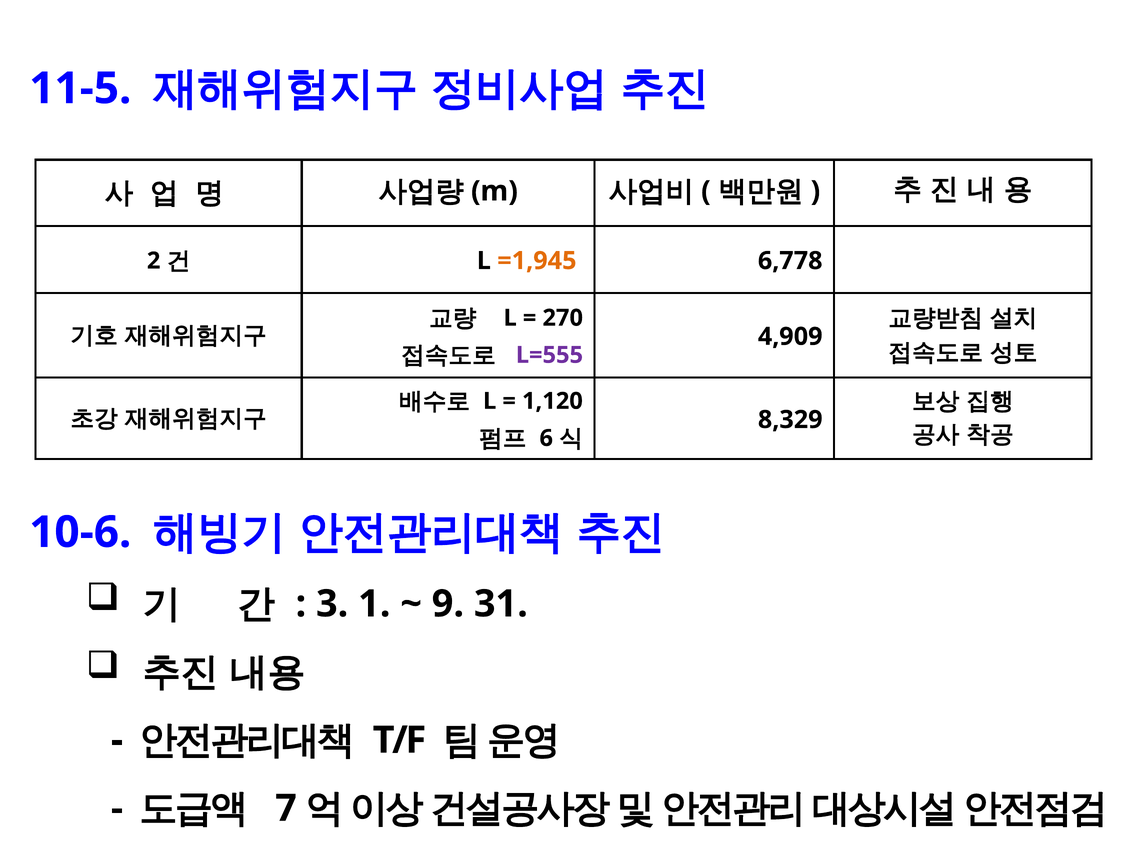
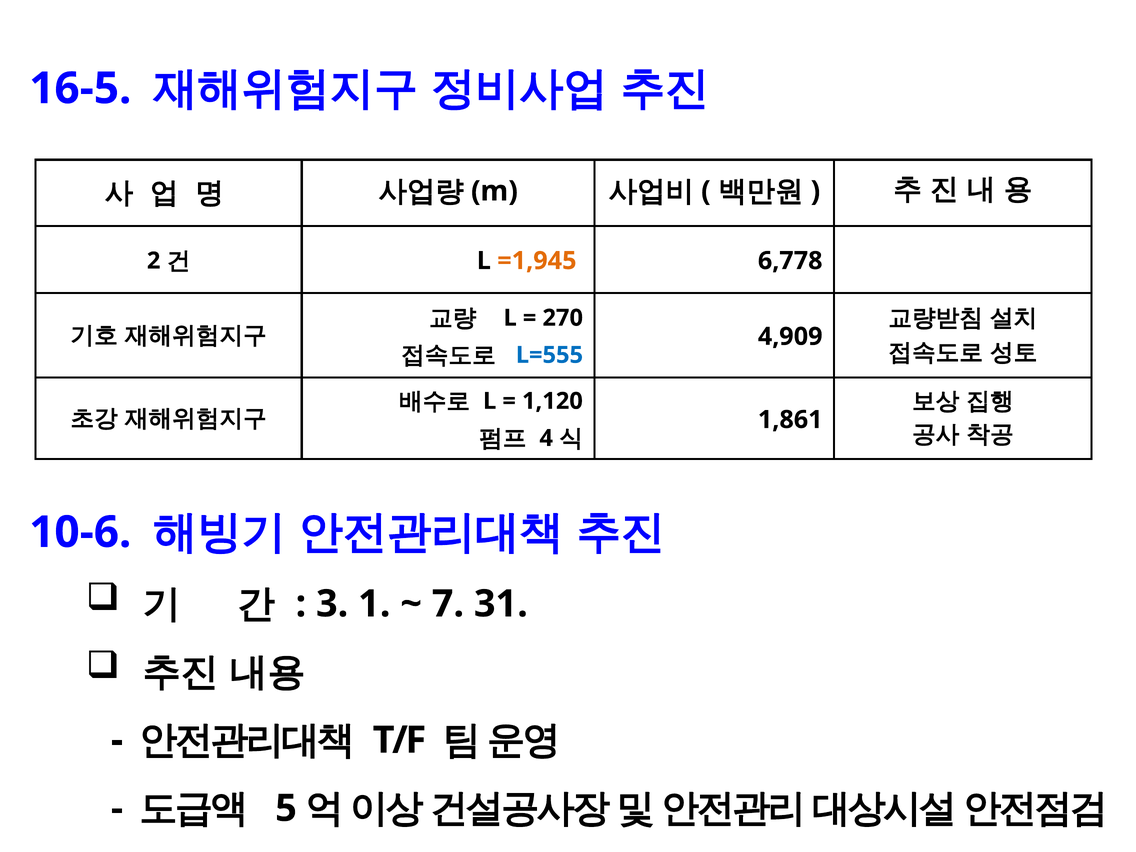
11-5: 11-5 -> 16-5
L=555 colour: purple -> blue
8,329: 8,329 -> 1,861
6: 6 -> 4
9: 9 -> 7
7: 7 -> 5
